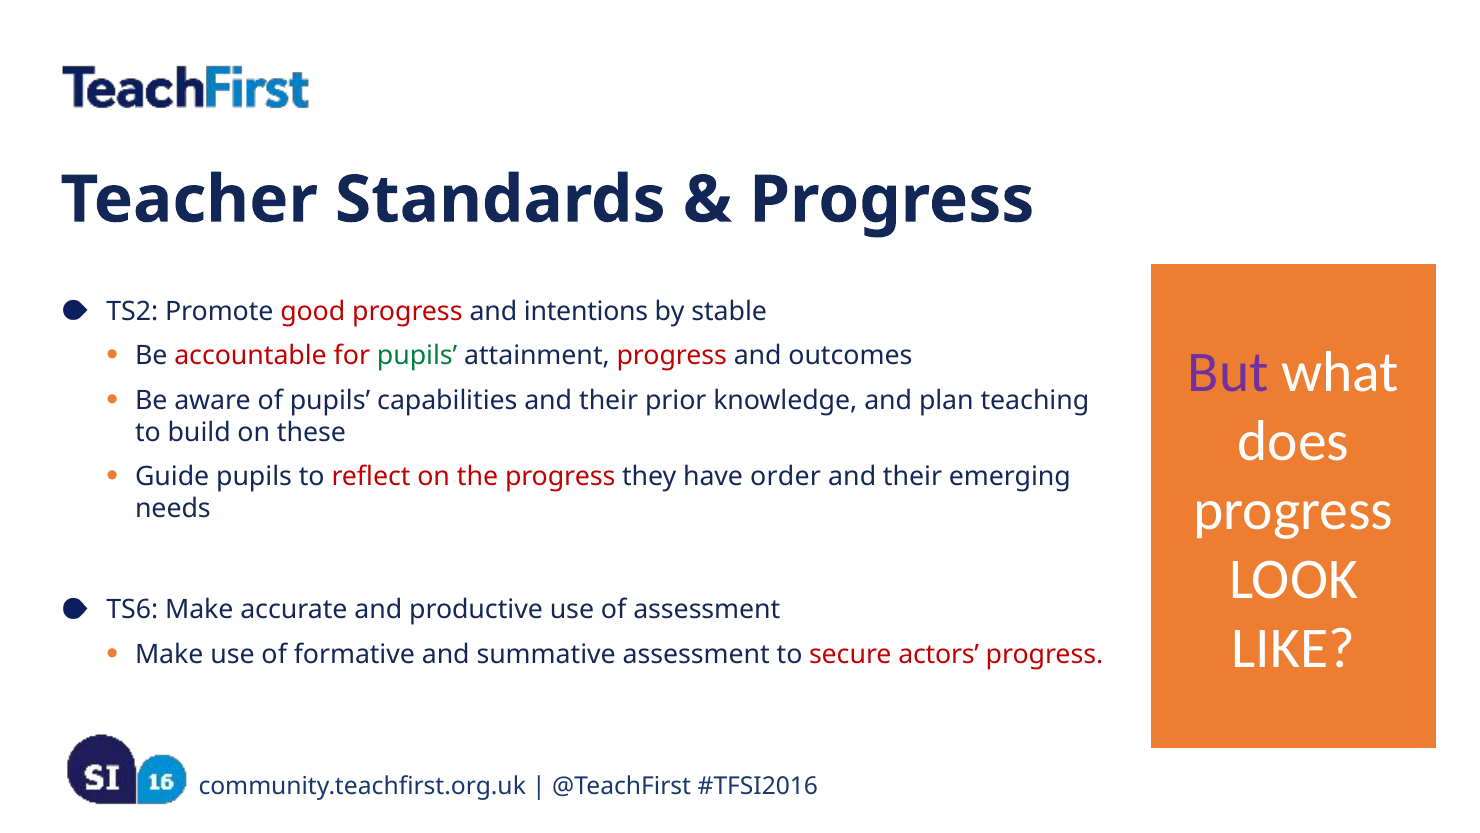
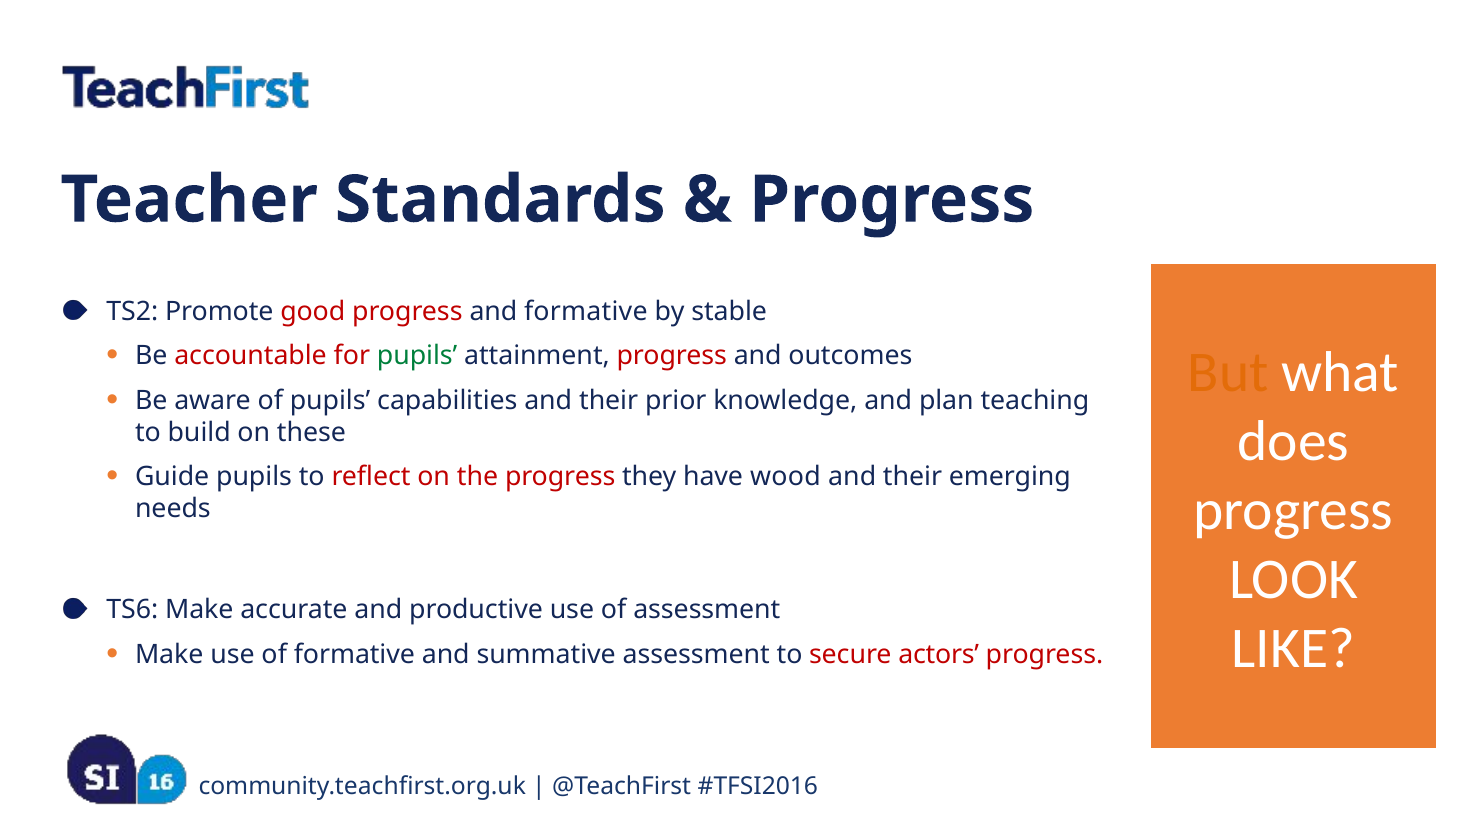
and intentions: intentions -> formative
But colour: purple -> orange
order: order -> wood
